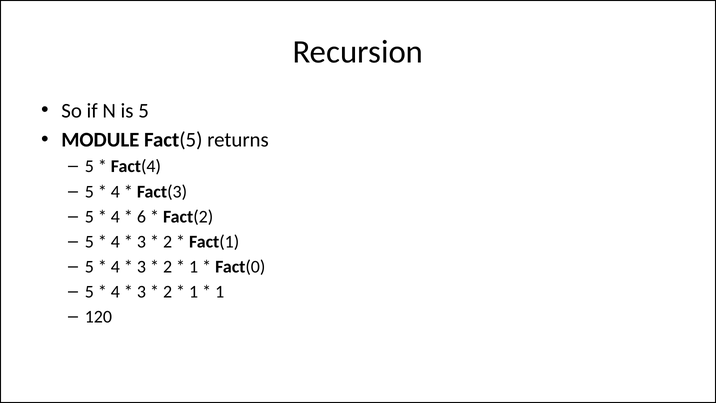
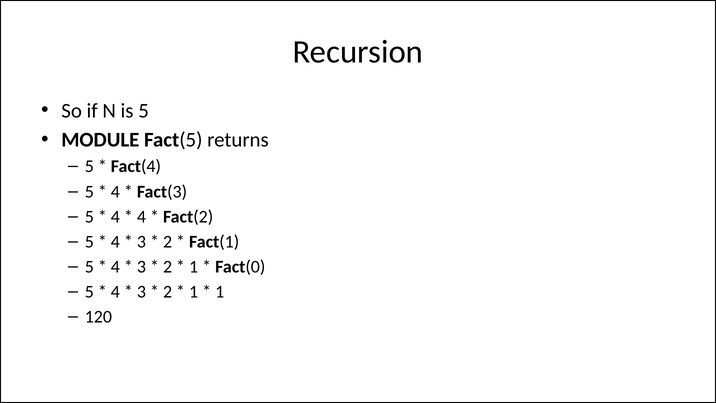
6 at (141, 217): 6 -> 4
